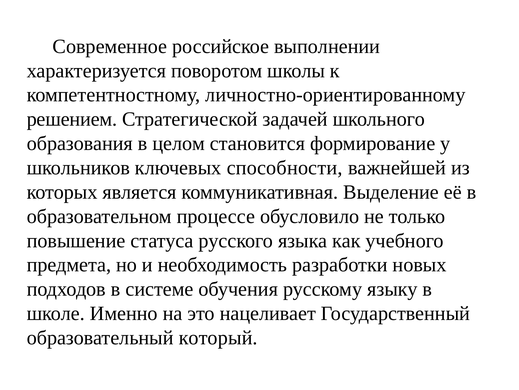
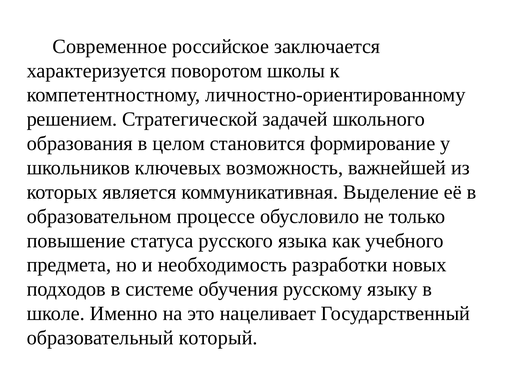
выполнении: выполнении -> заключается
способности: способности -> возможность
